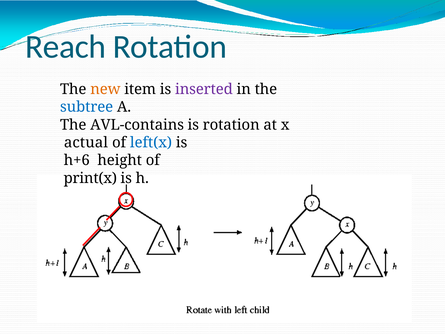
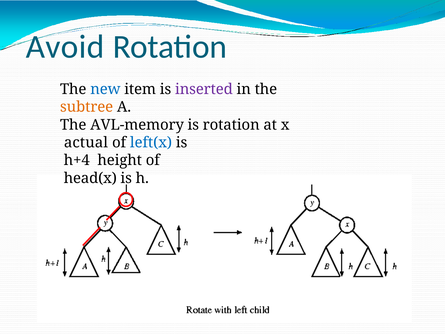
Reach: Reach -> Avoid
new colour: orange -> blue
subtree colour: blue -> orange
AVL-contains: AVL-contains -> AVL-memory
h+6: h+6 -> h+4
print(x: print(x -> head(x
